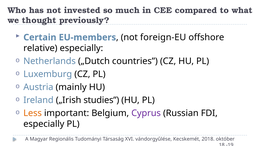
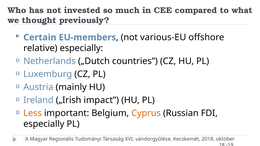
foreign-EU: foreign-EU -> various-EU
studies: studies -> impact
Cyprus colour: purple -> orange
